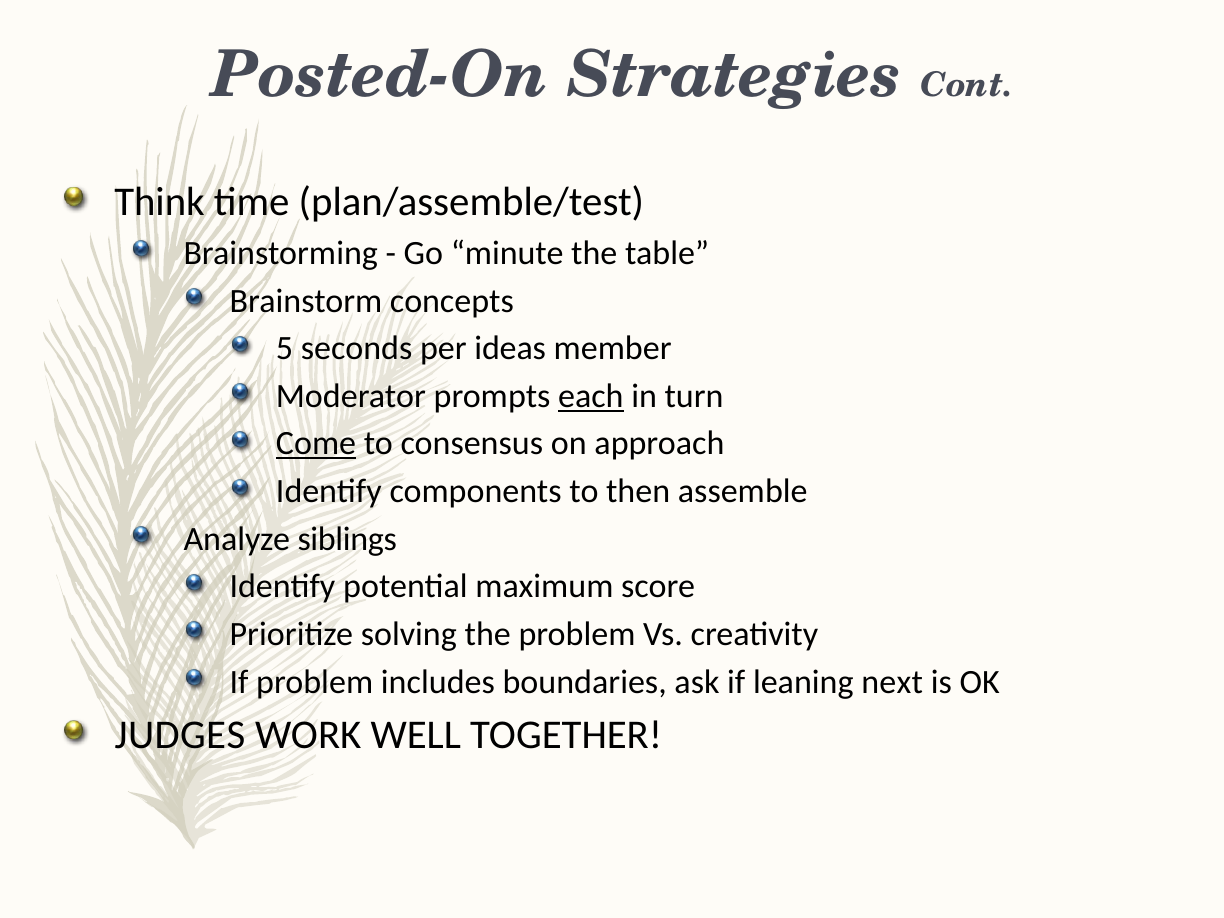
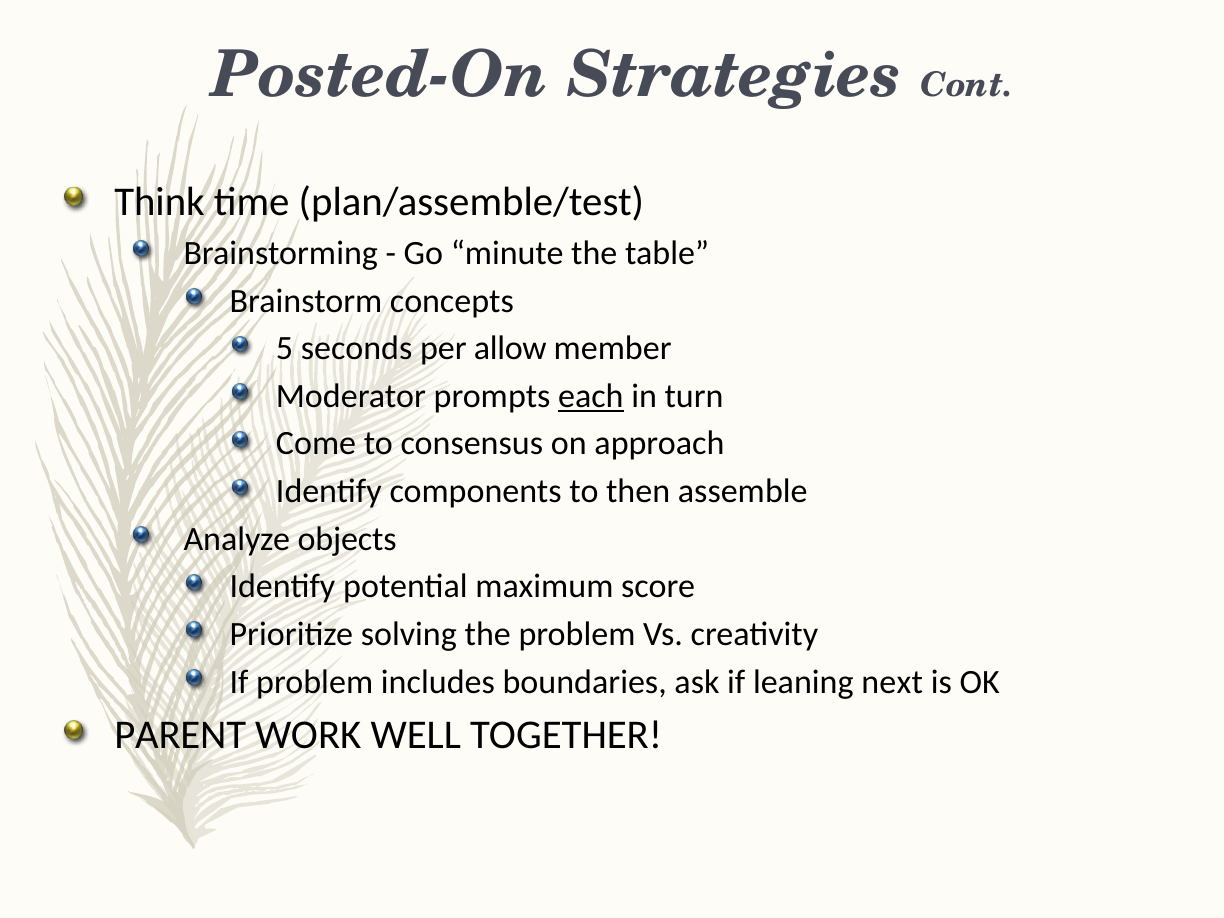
ideas: ideas -> allow
Come underline: present -> none
siblings: siblings -> objects
JUDGES: JUDGES -> PARENT
